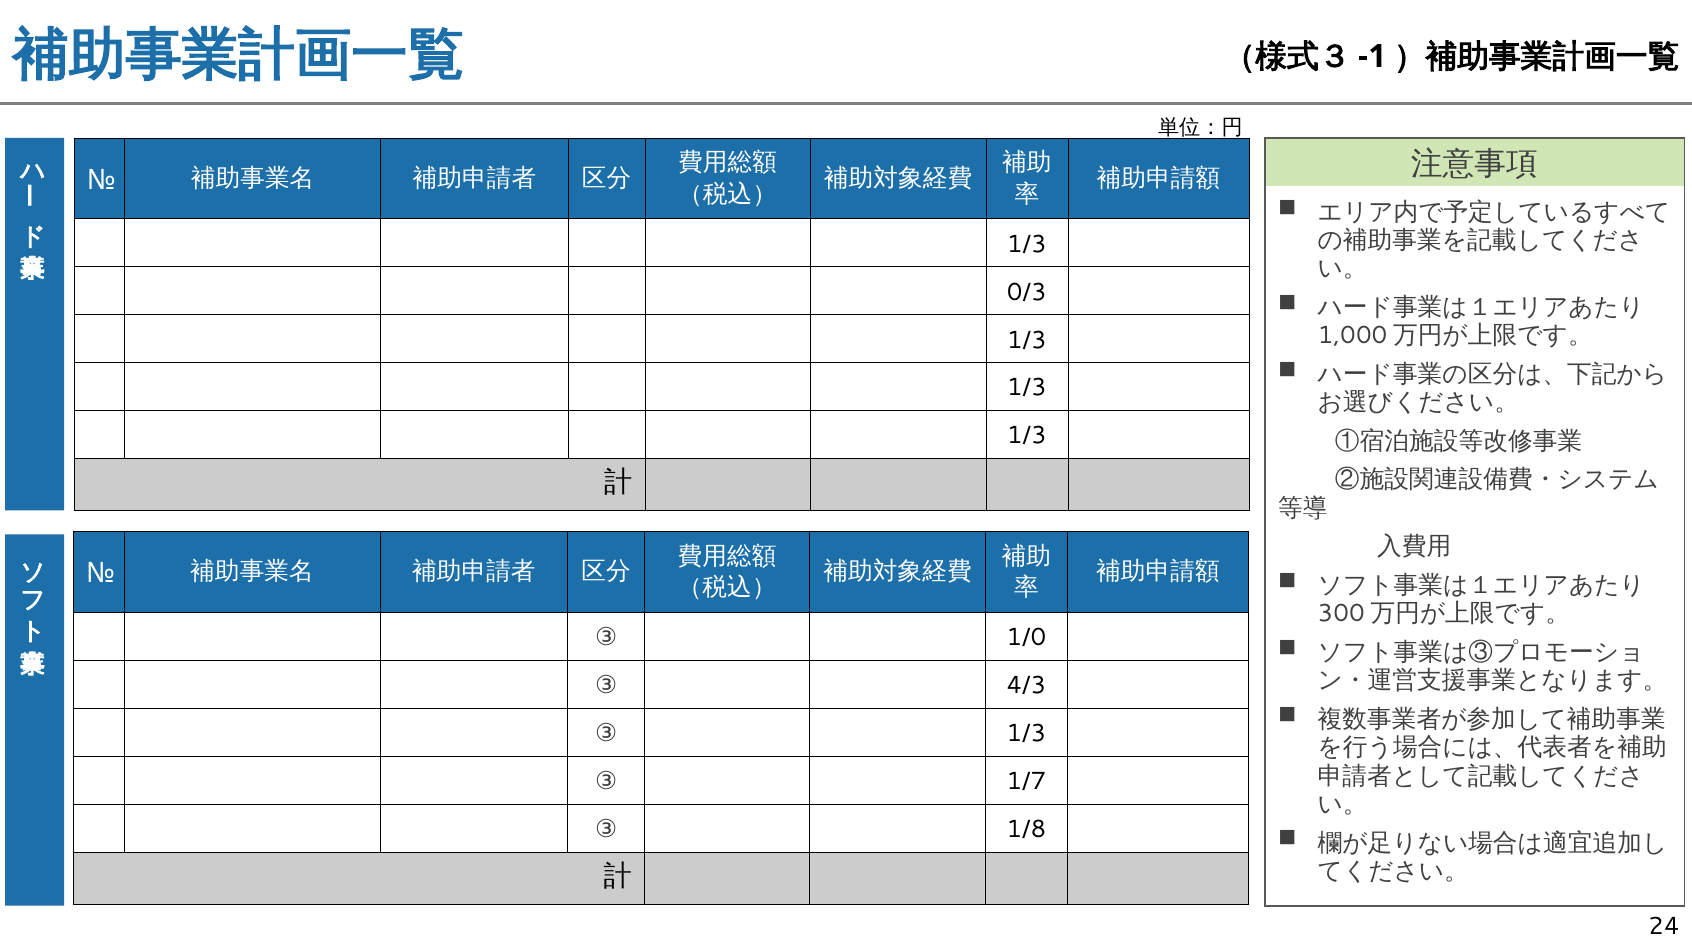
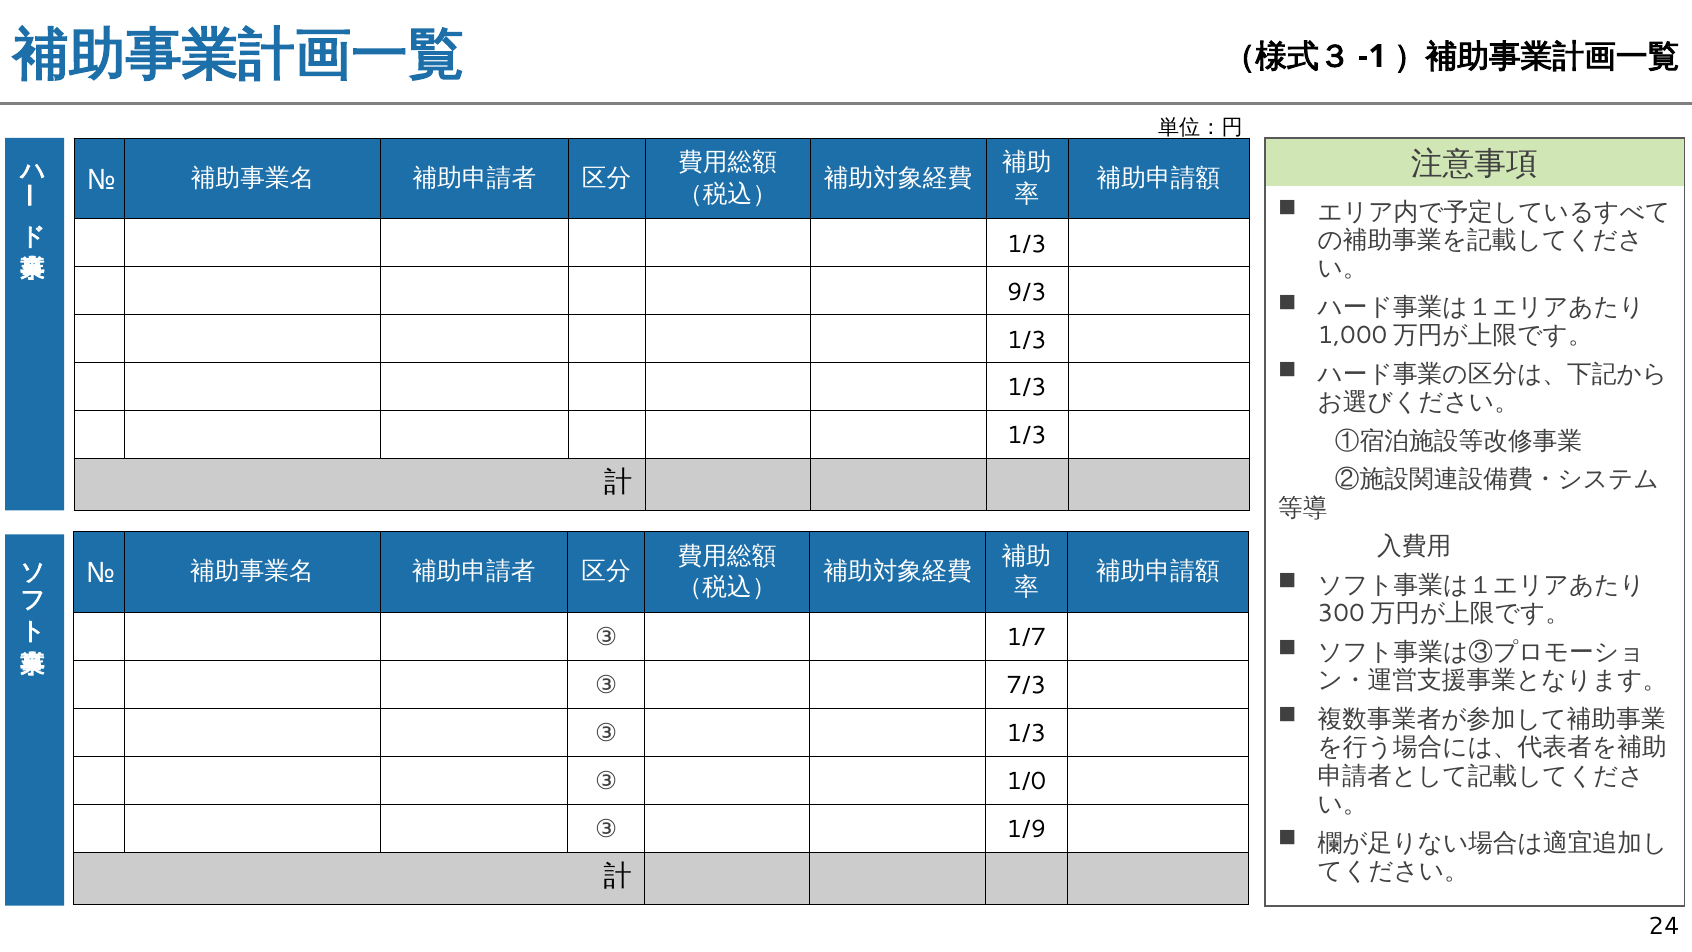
0/3: 0/3 -> 9/3
1/0: 1/0 -> 1/7
4/3: 4/3 -> 7/3
1/7: 1/7 -> 1/0
1/8: 1/8 -> 1/9
